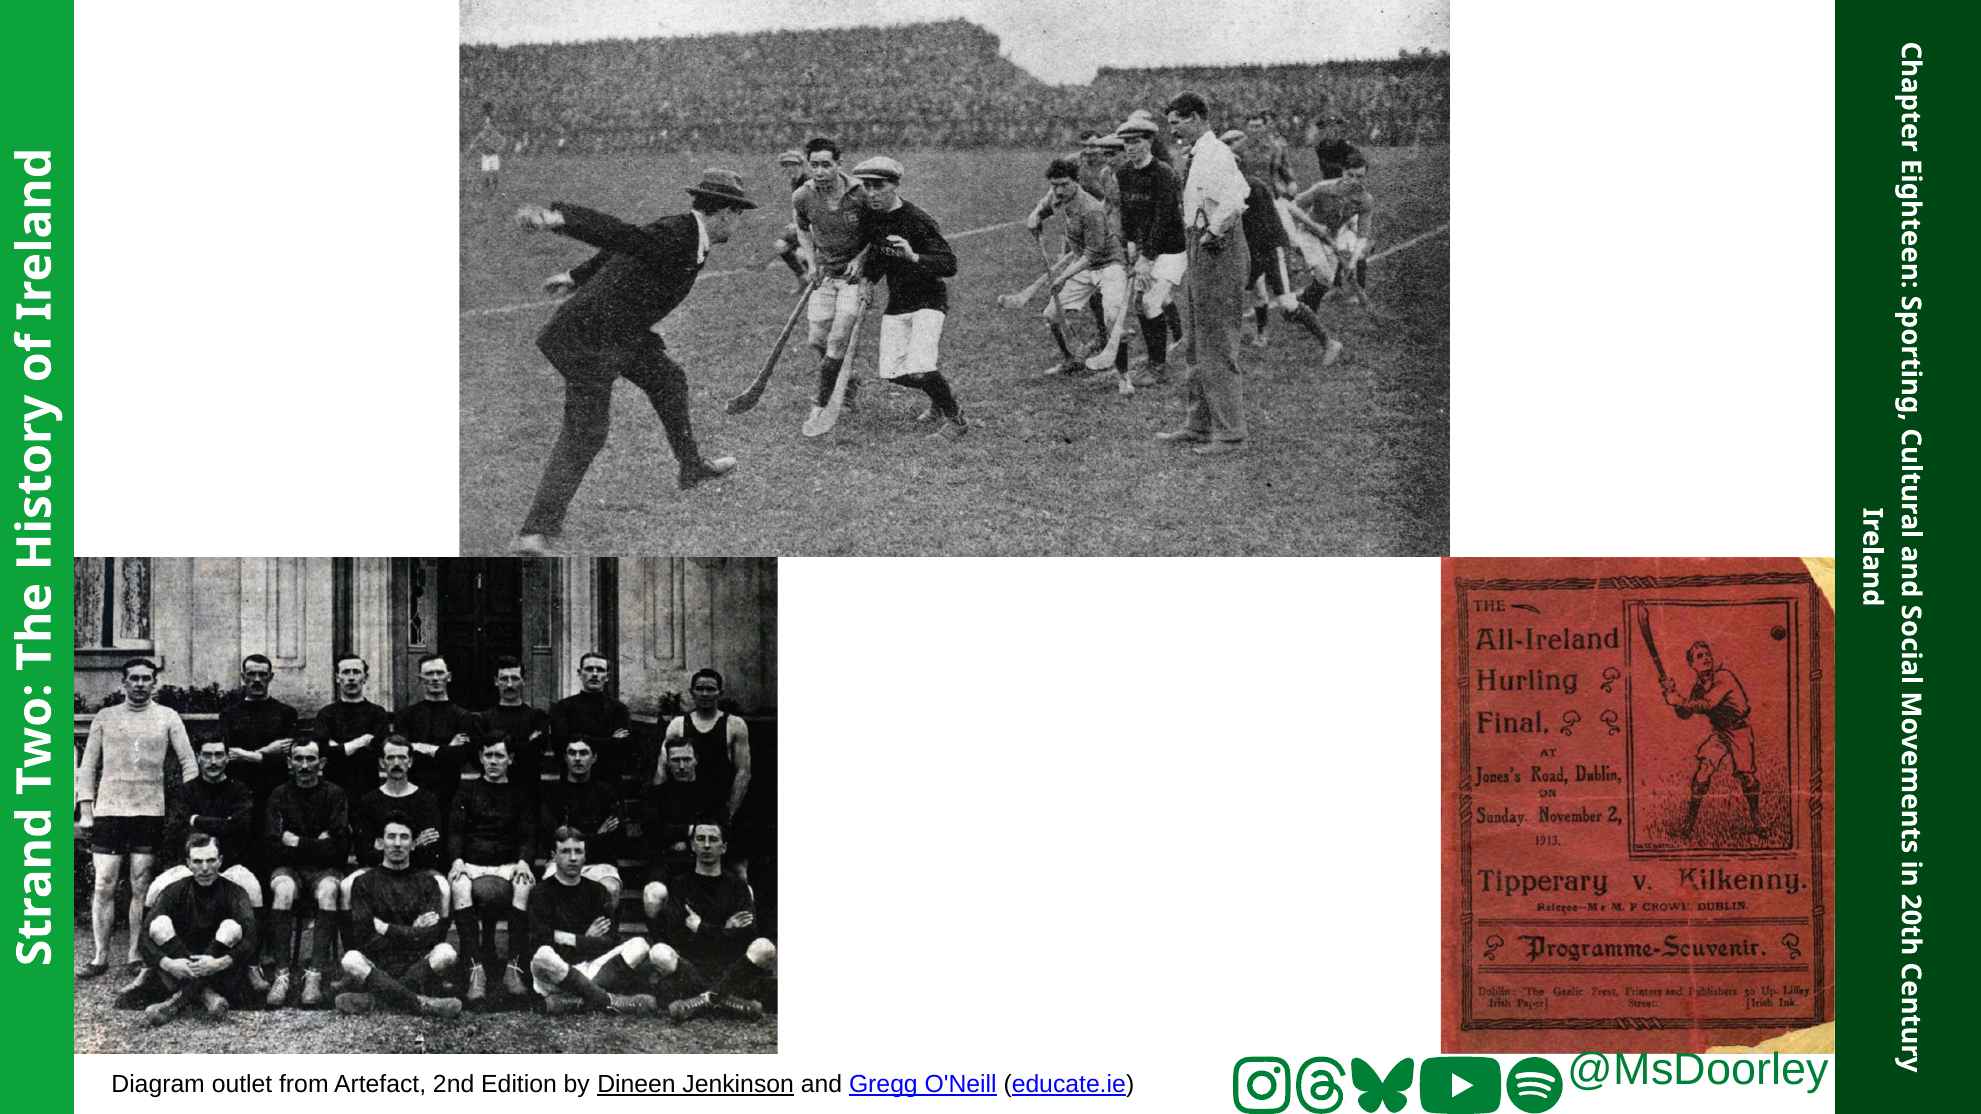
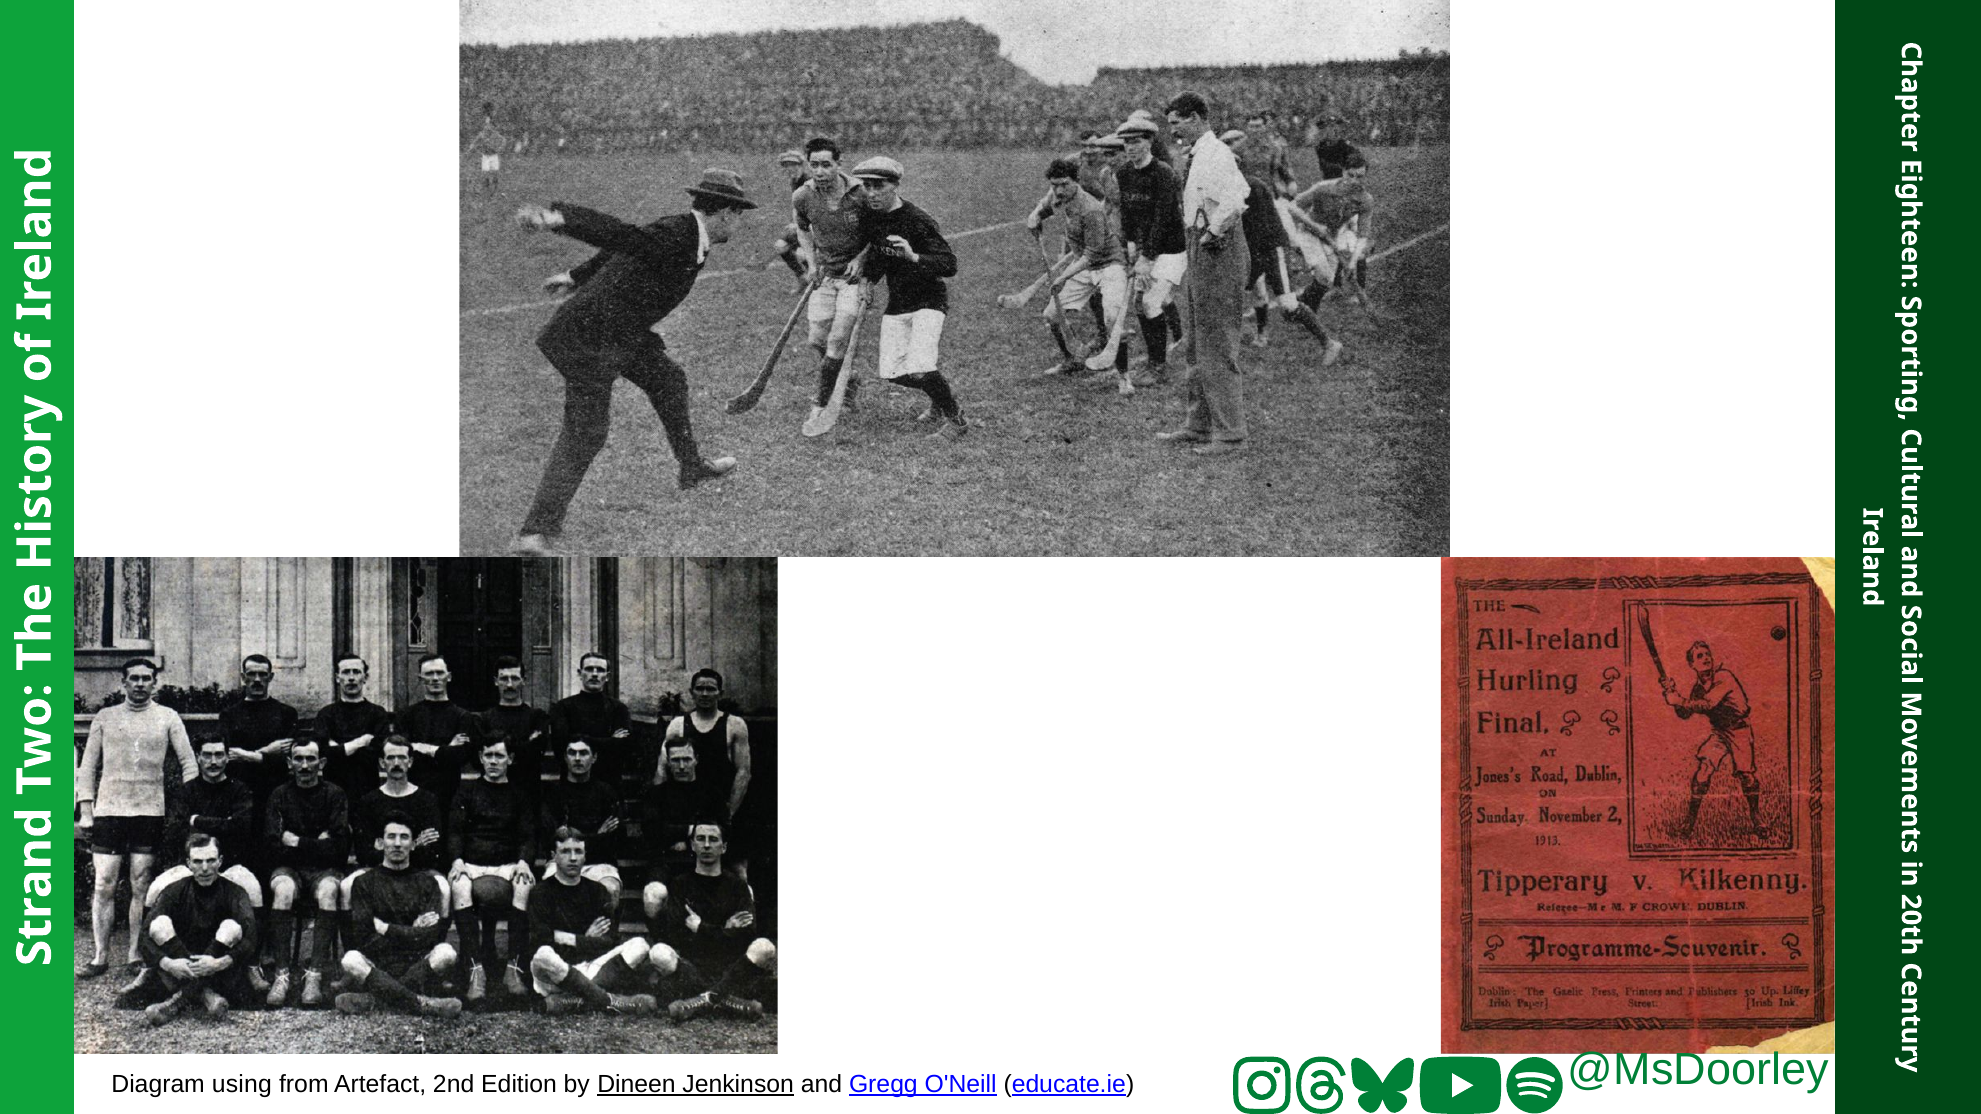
outlet: outlet -> using
